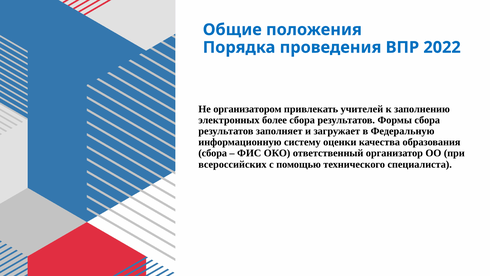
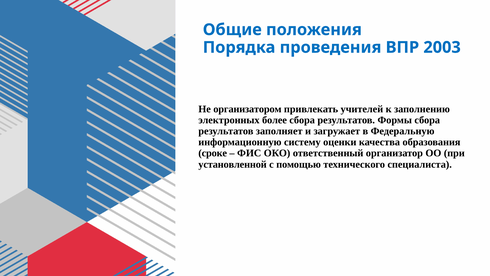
2022: 2022 -> 2003
сбора at (213, 153): сбора -> сроке
всероссийских: всероссийских -> установленной
